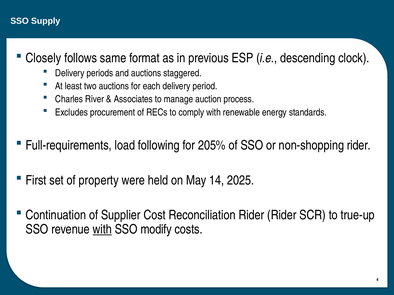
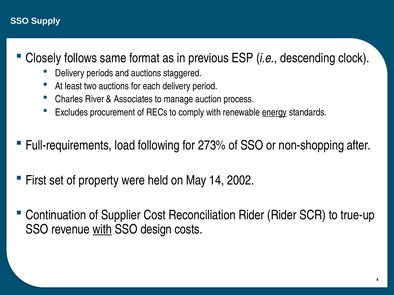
energy underline: none -> present
205%: 205% -> 273%
non-shopping rider: rider -> after
2025: 2025 -> 2002
modify: modify -> design
